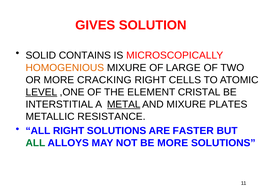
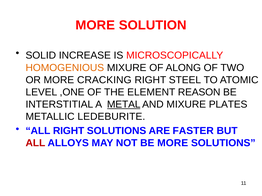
GIVES at (95, 25): GIVES -> MORE
CONTAINS: CONTAINS -> INCREASE
LARGE: LARGE -> ALONG
CELLS: CELLS -> STEEL
LEVEL underline: present -> none
CRISTAL: CRISTAL -> REASON
RESISTANCE: RESISTANCE -> LEDEBURITE
ALL at (35, 143) colour: green -> red
